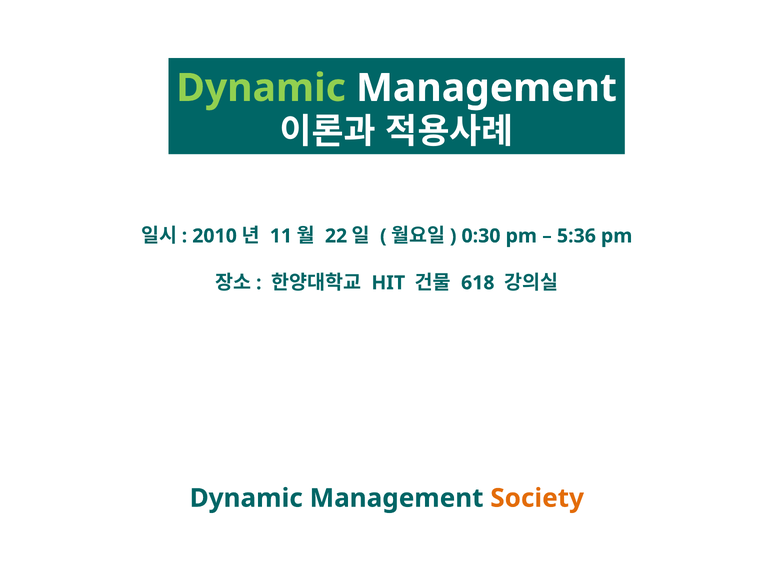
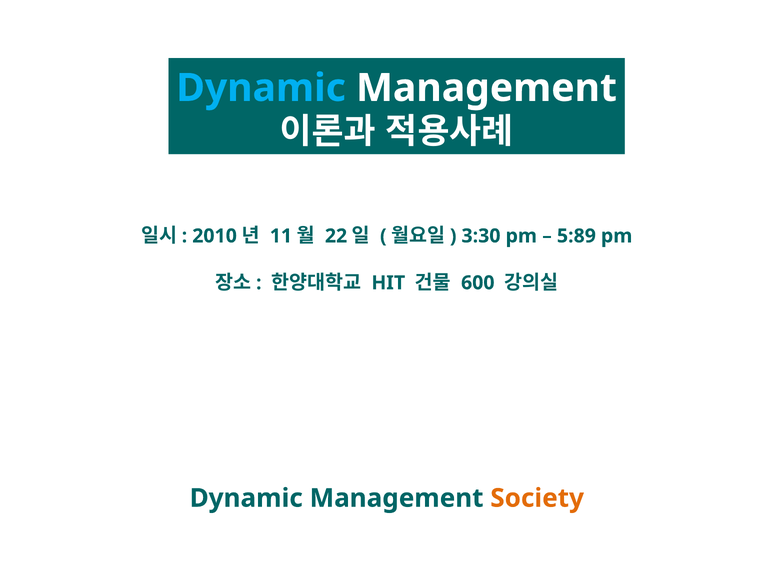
Dynamic at (261, 88) colour: light green -> light blue
0:30: 0:30 -> 3:30
5:36: 5:36 -> 5:89
618: 618 -> 600
